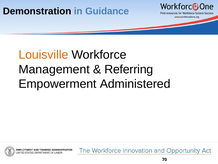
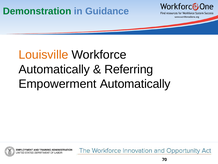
Demonstration colour: black -> green
Management at (54, 69): Management -> Automatically
Empowerment Administered: Administered -> Automatically
